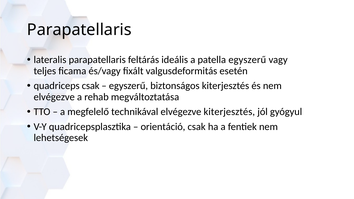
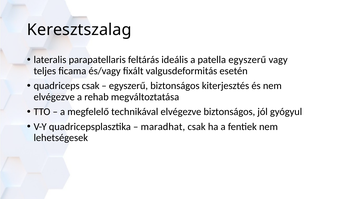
Parapatellaris at (79, 30): Parapatellaris -> Keresztszalag
elvégezve kiterjesztés: kiterjesztés -> biztonságos
orientáció: orientáció -> maradhat
